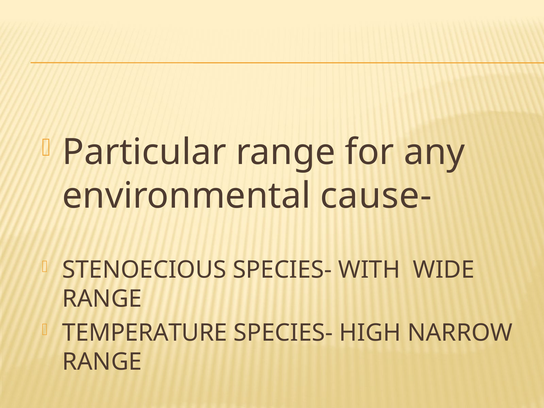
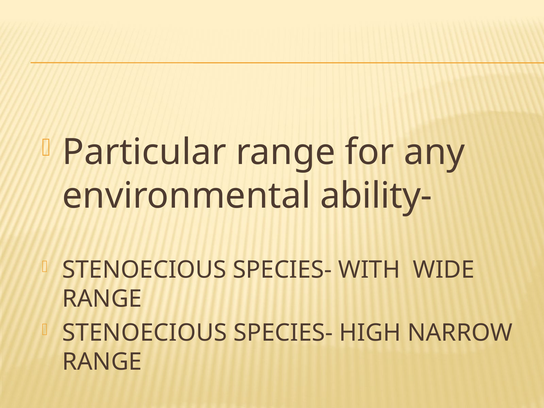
cause-: cause- -> ability-
TEMPERATURE at (145, 333): TEMPERATURE -> STENOECIOUS
